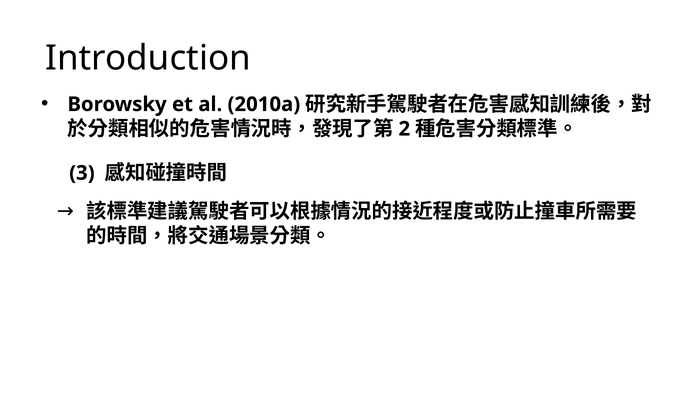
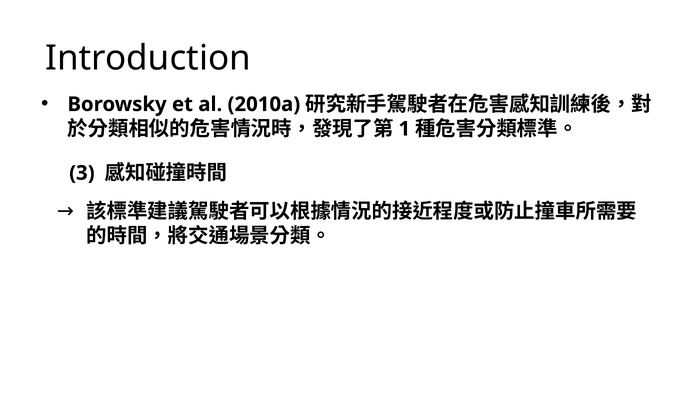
2: 2 -> 1
